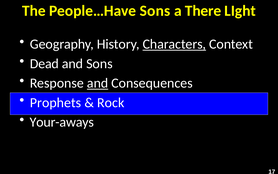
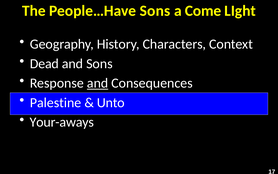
There: There -> Come
Characters underline: present -> none
Prophets: Prophets -> Palestine
Rock: Rock -> Unto
